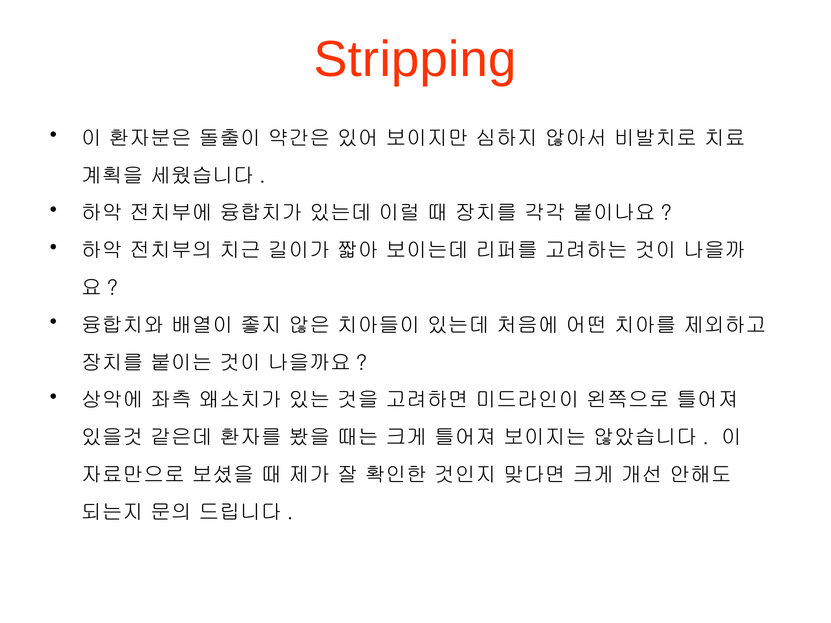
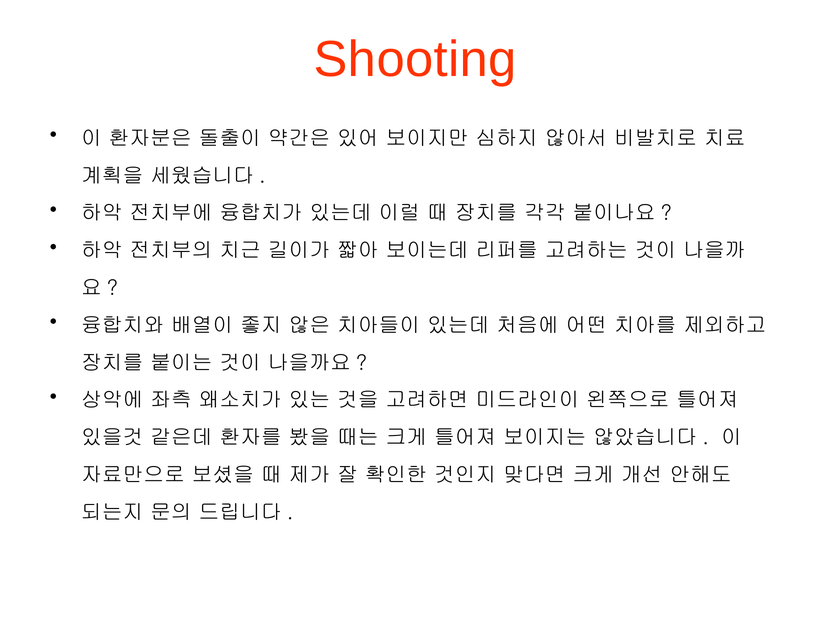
Stripping: Stripping -> Shooting
